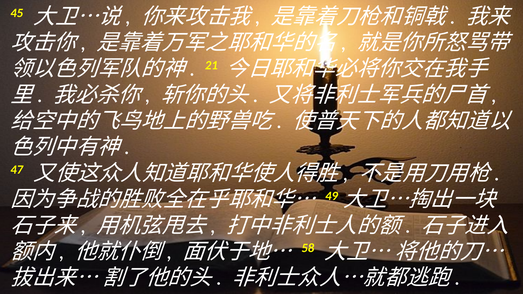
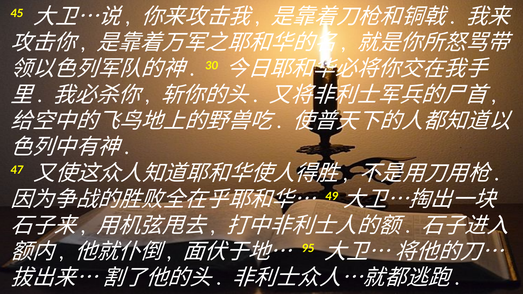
21: 21 -> 30
58: 58 -> 95
